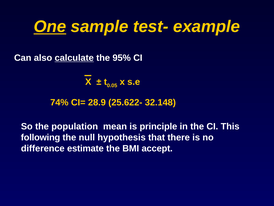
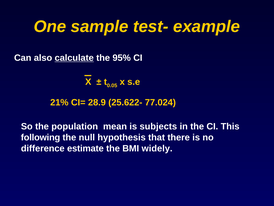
One underline: present -> none
74%: 74% -> 21%
32.148: 32.148 -> 77.024
principle: principle -> subjects
accept: accept -> widely
